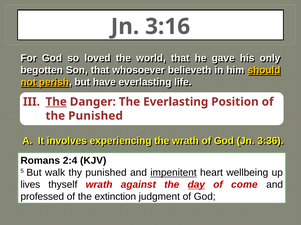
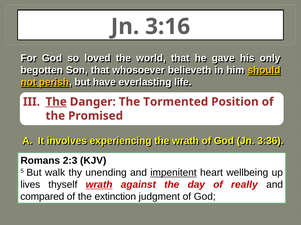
The Everlasting: Everlasting -> Tormented
the Punished: Punished -> Promised
2:4: 2:4 -> 2:3
thy punished: punished -> unending
wrath at (99, 185) underline: none -> present
day underline: present -> none
come: come -> really
professed: professed -> compared
